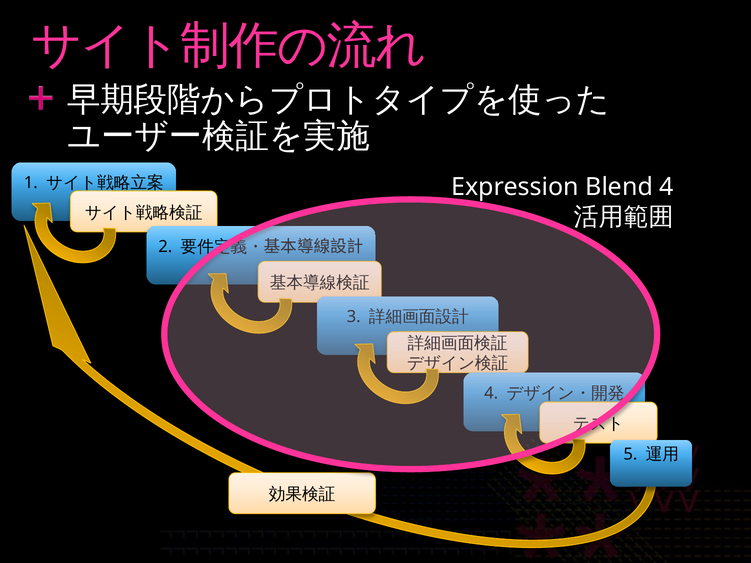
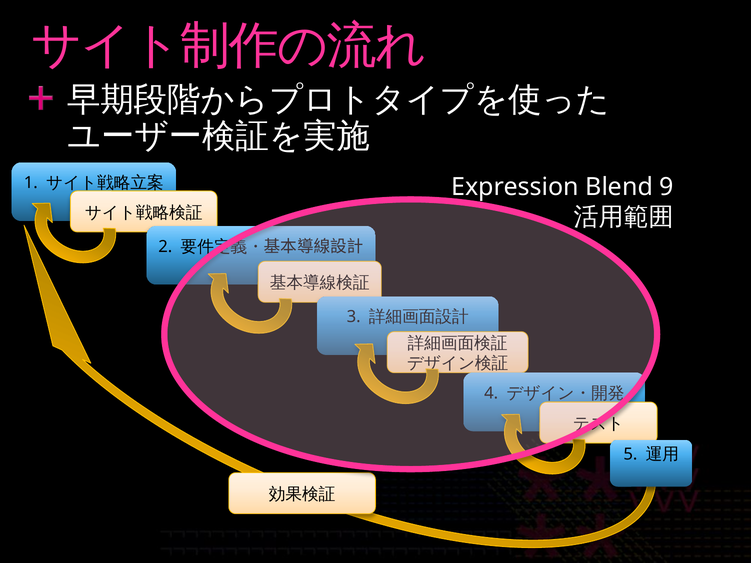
Blend 4: 4 -> 9
